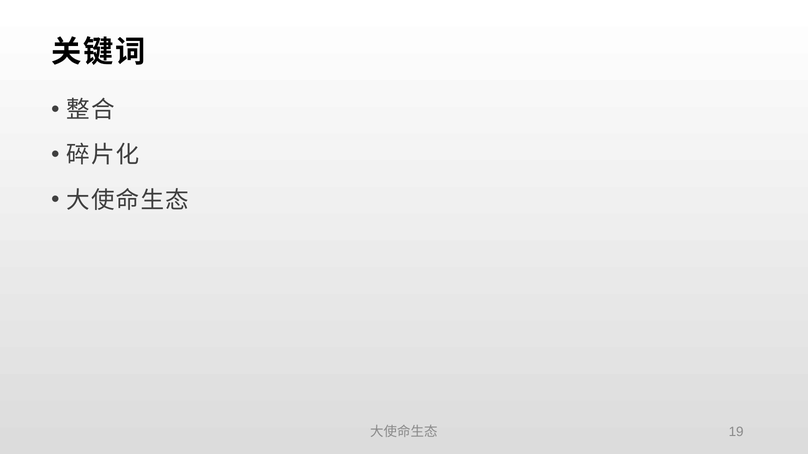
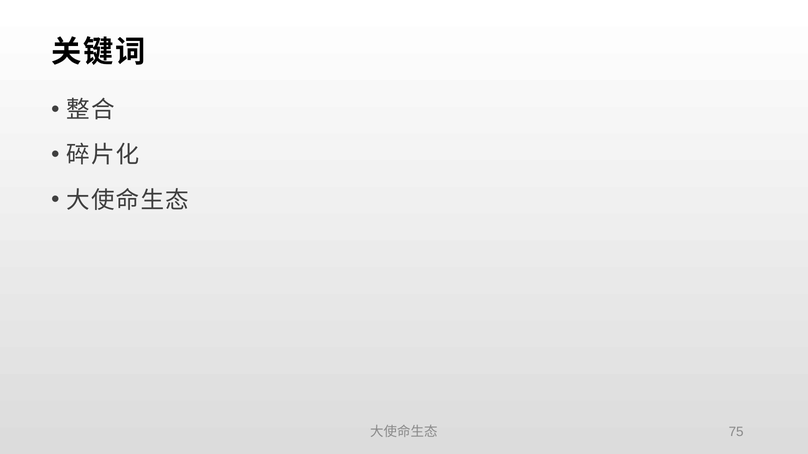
19: 19 -> 75
